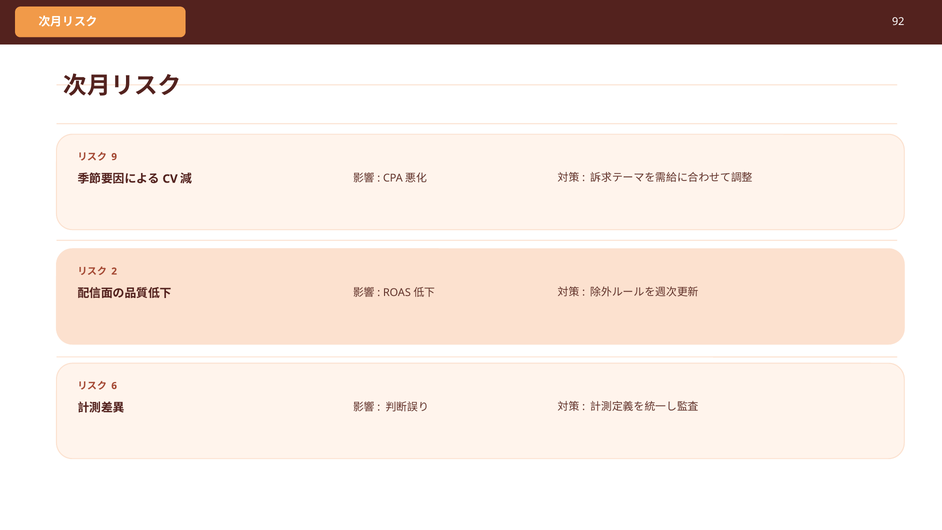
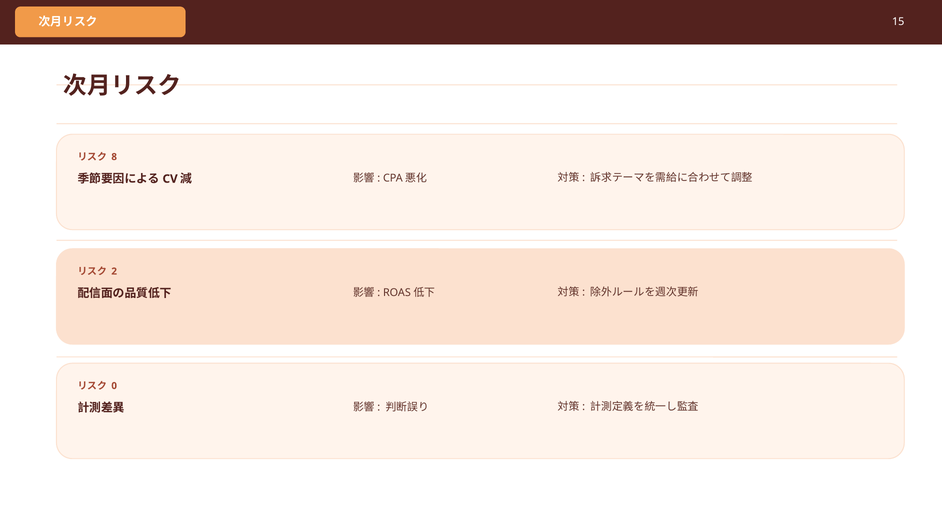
92: 92 -> 15
9: 9 -> 8
6: 6 -> 0
